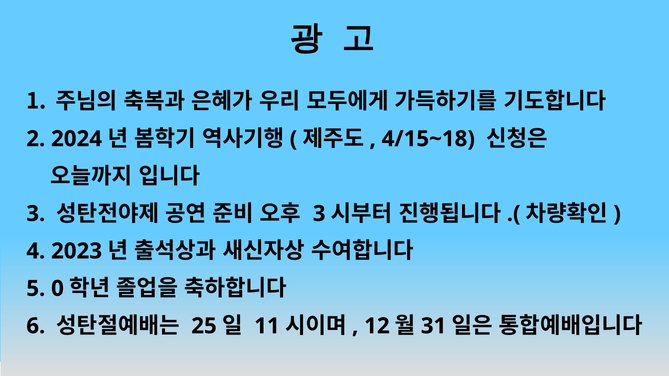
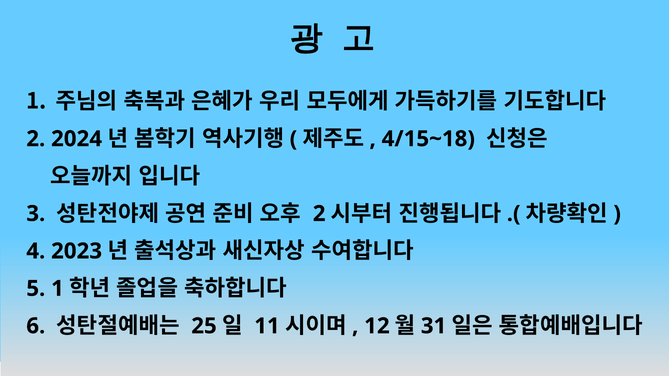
3 at (319, 214): 3 -> 2
5 0: 0 -> 1
